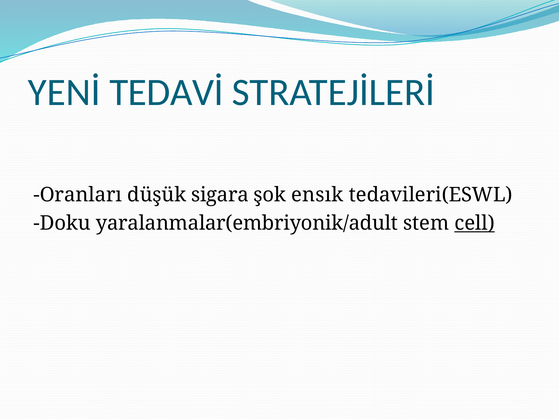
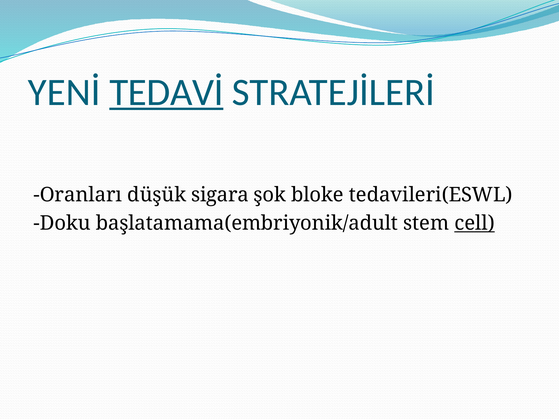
TEDAVİ underline: none -> present
ensık: ensık -> bloke
yaralanmalar(embriyonik/adult: yaralanmalar(embriyonik/adult -> başlatamama(embriyonik/adult
